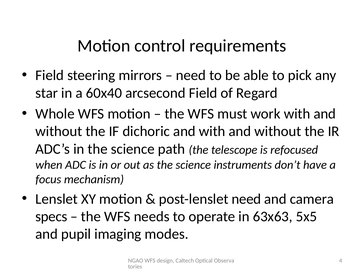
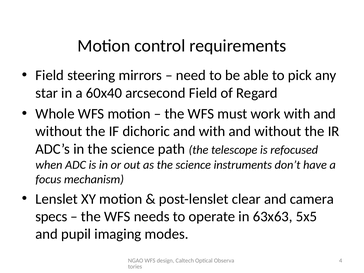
post-lenslet need: need -> clear
